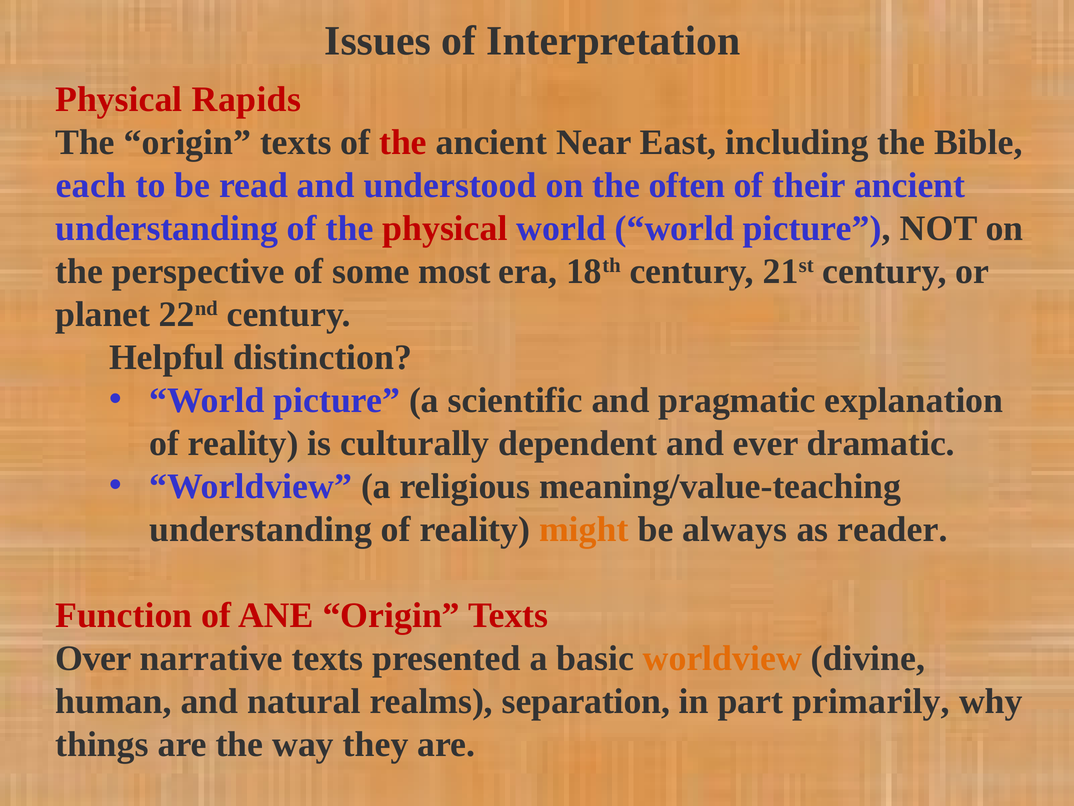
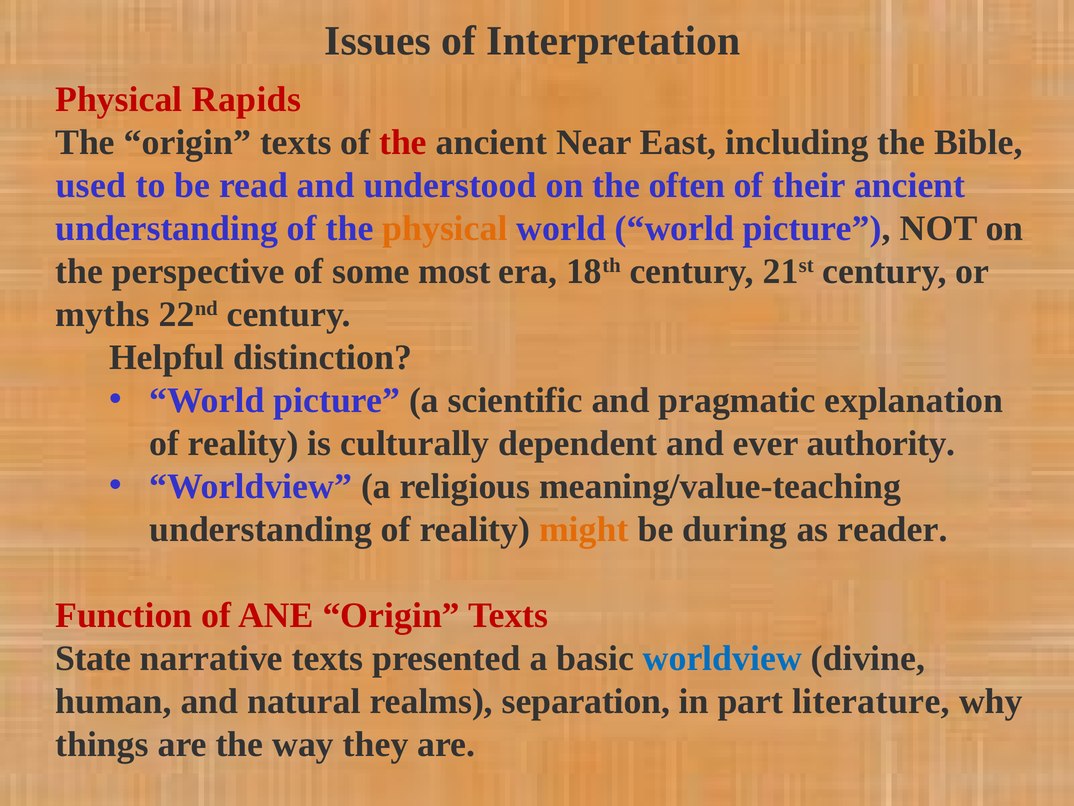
each: each -> used
physical at (445, 228) colour: red -> orange
planet: planet -> myths
dramatic: dramatic -> authority
always: always -> during
Over: Over -> State
worldview at (722, 658) colour: orange -> blue
primarily: primarily -> literature
